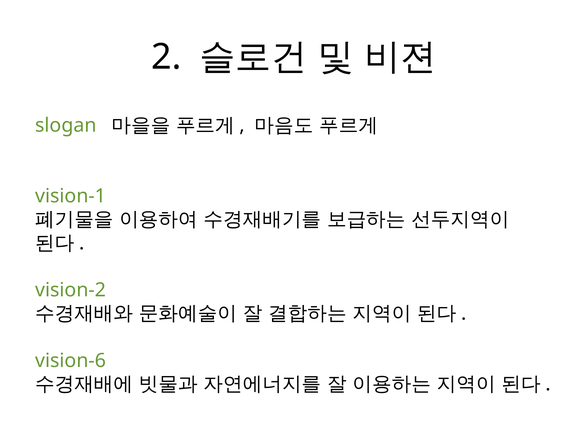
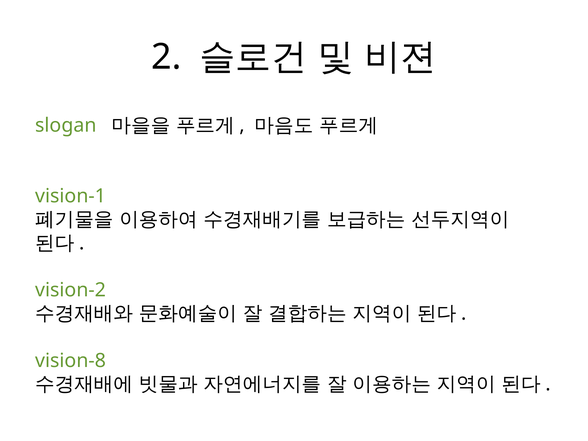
vision-6: vision-6 -> vision-8
